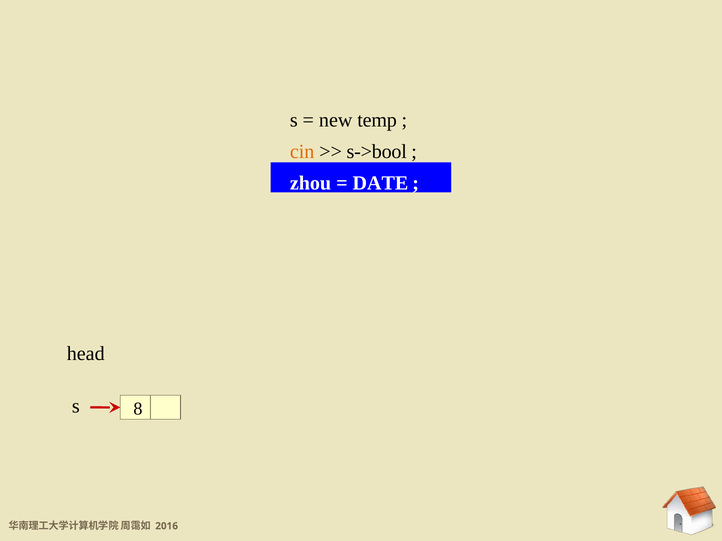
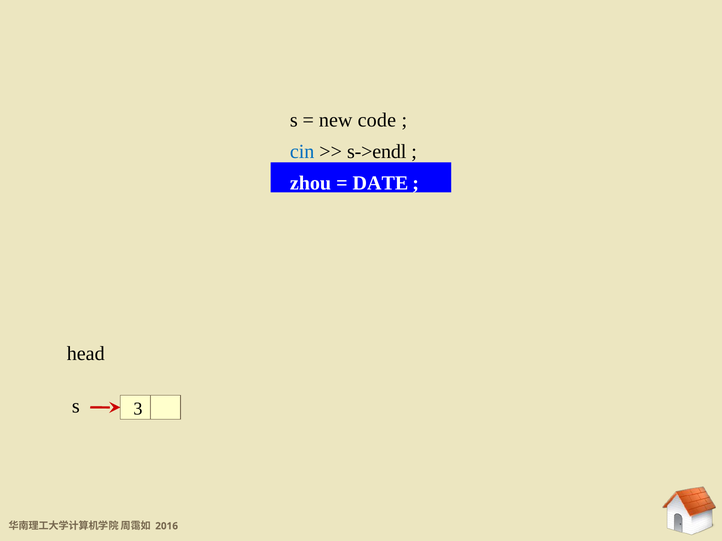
temp: temp -> code
cin colour: orange -> blue
s->bool: s->bool -> s->endl
8: 8 -> 3
